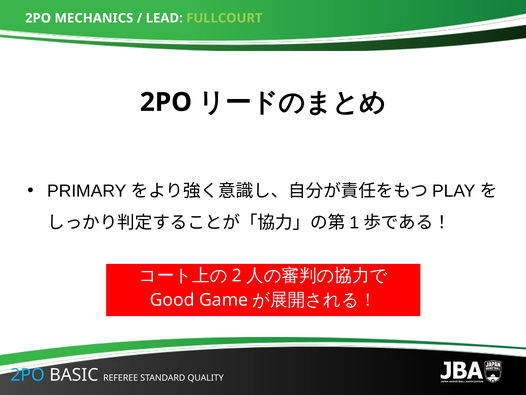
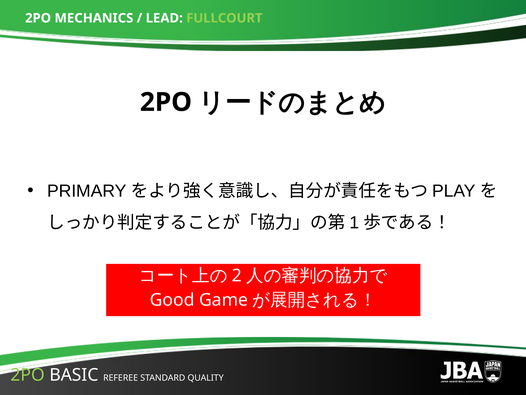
2PO at (28, 374) colour: light blue -> light green
